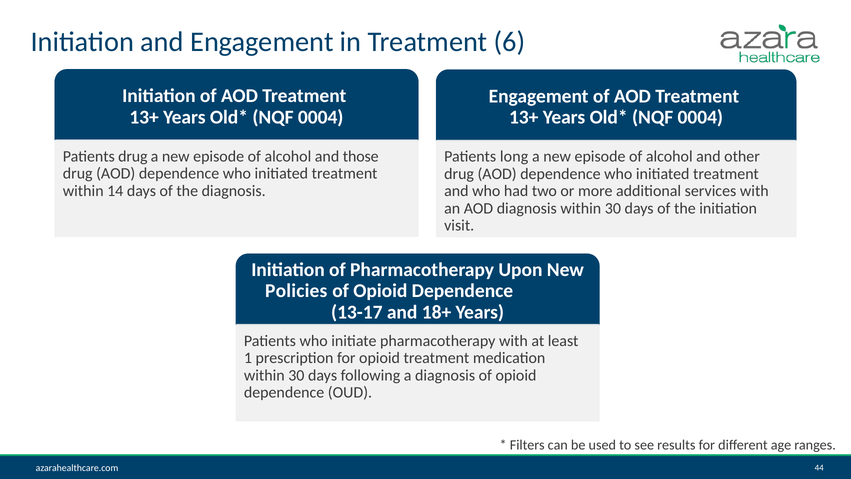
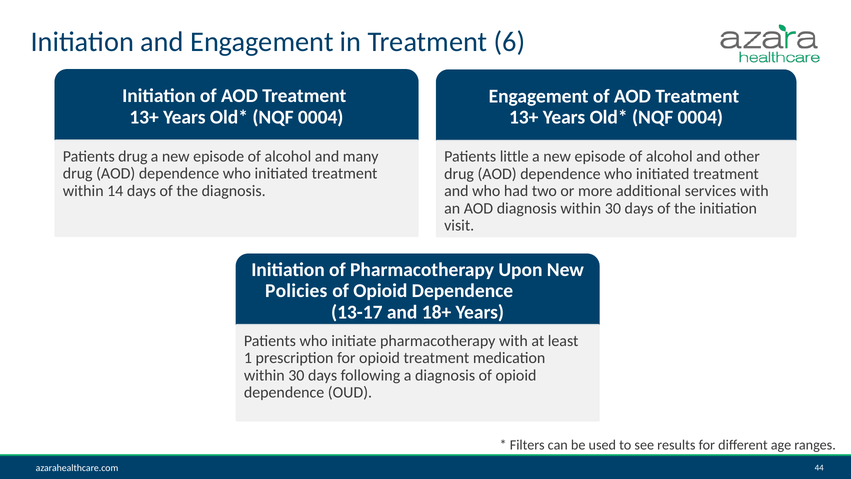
those: those -> many
long: long -> little
